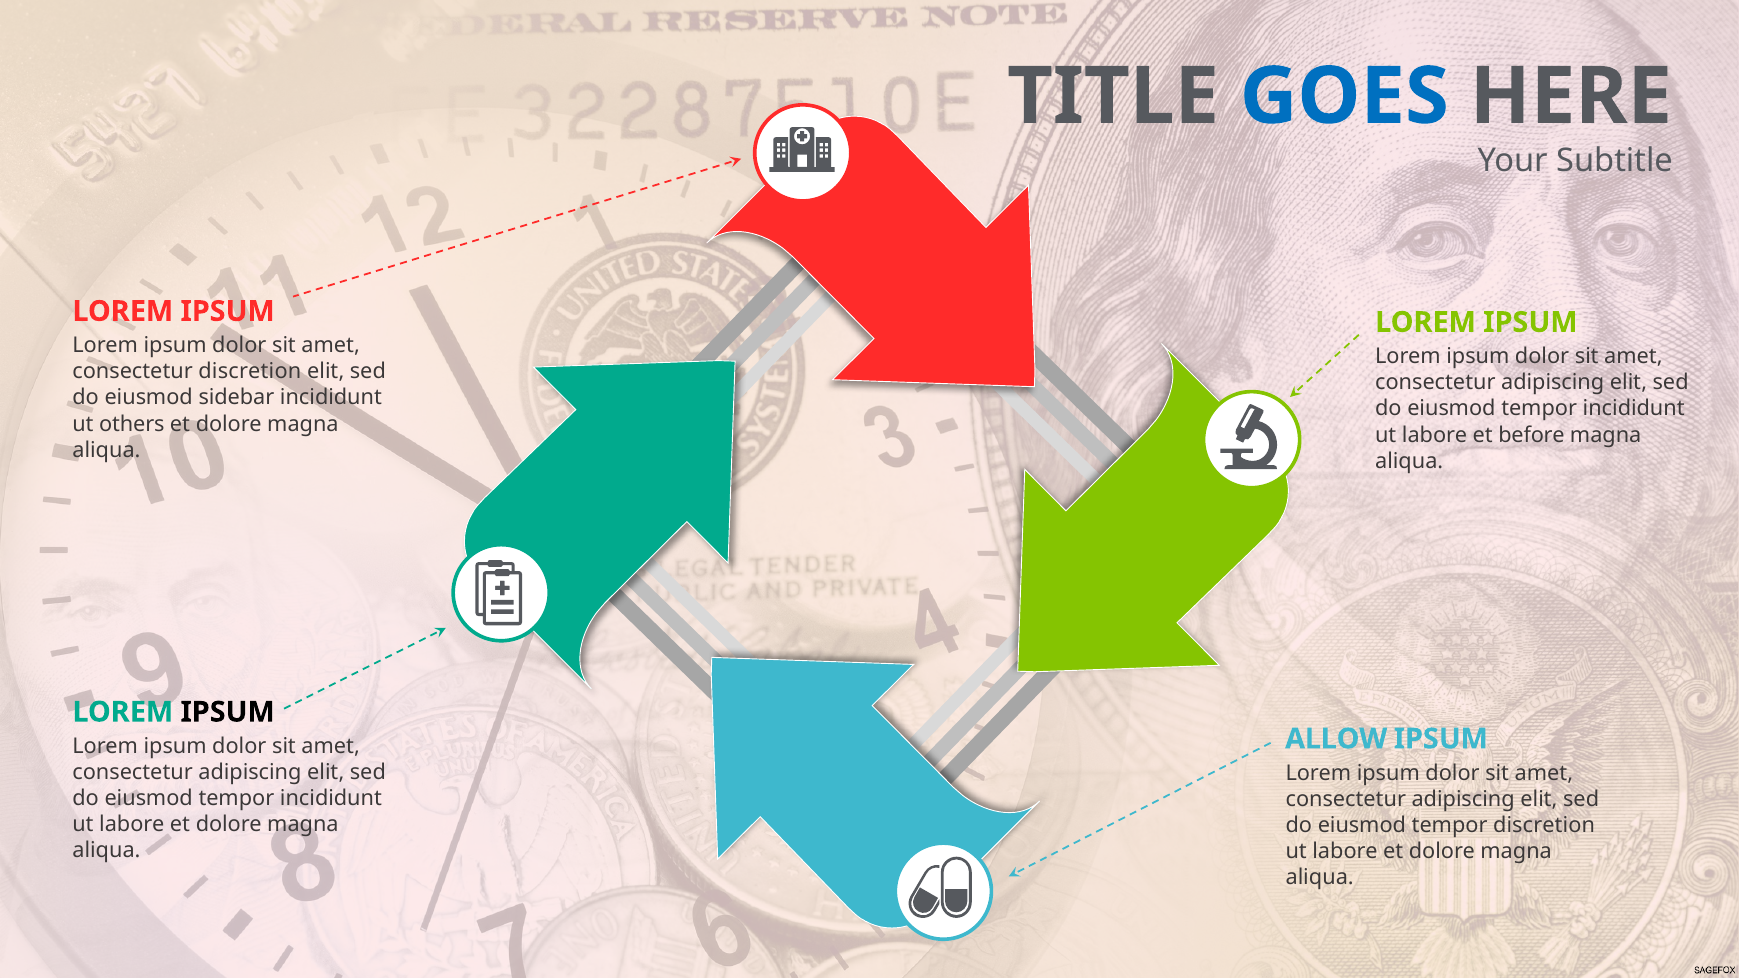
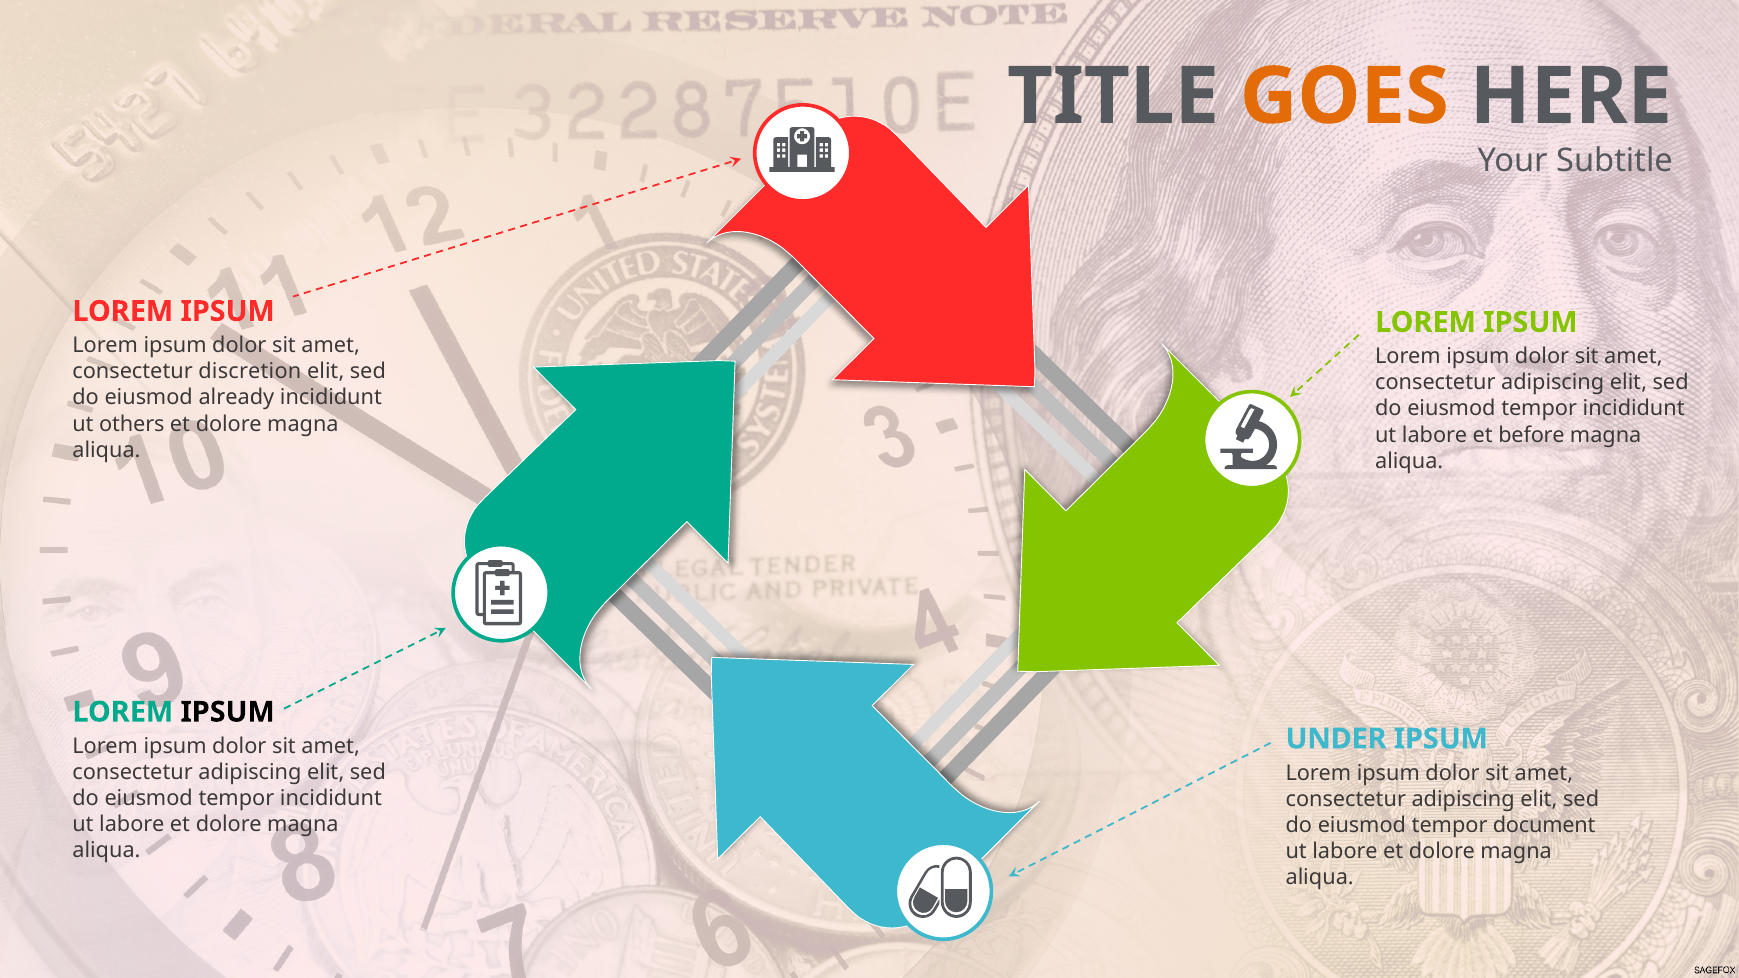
GOES colour: blue -> orange
sidebar: sidebar -> already
ALLOW: ALLOW -> UNDER
tempor discretion: discretion -> document
